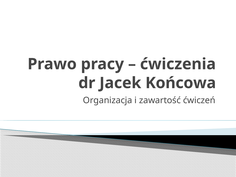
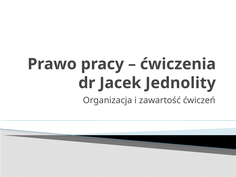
Końcowa: Końcowa -> Jednolity
